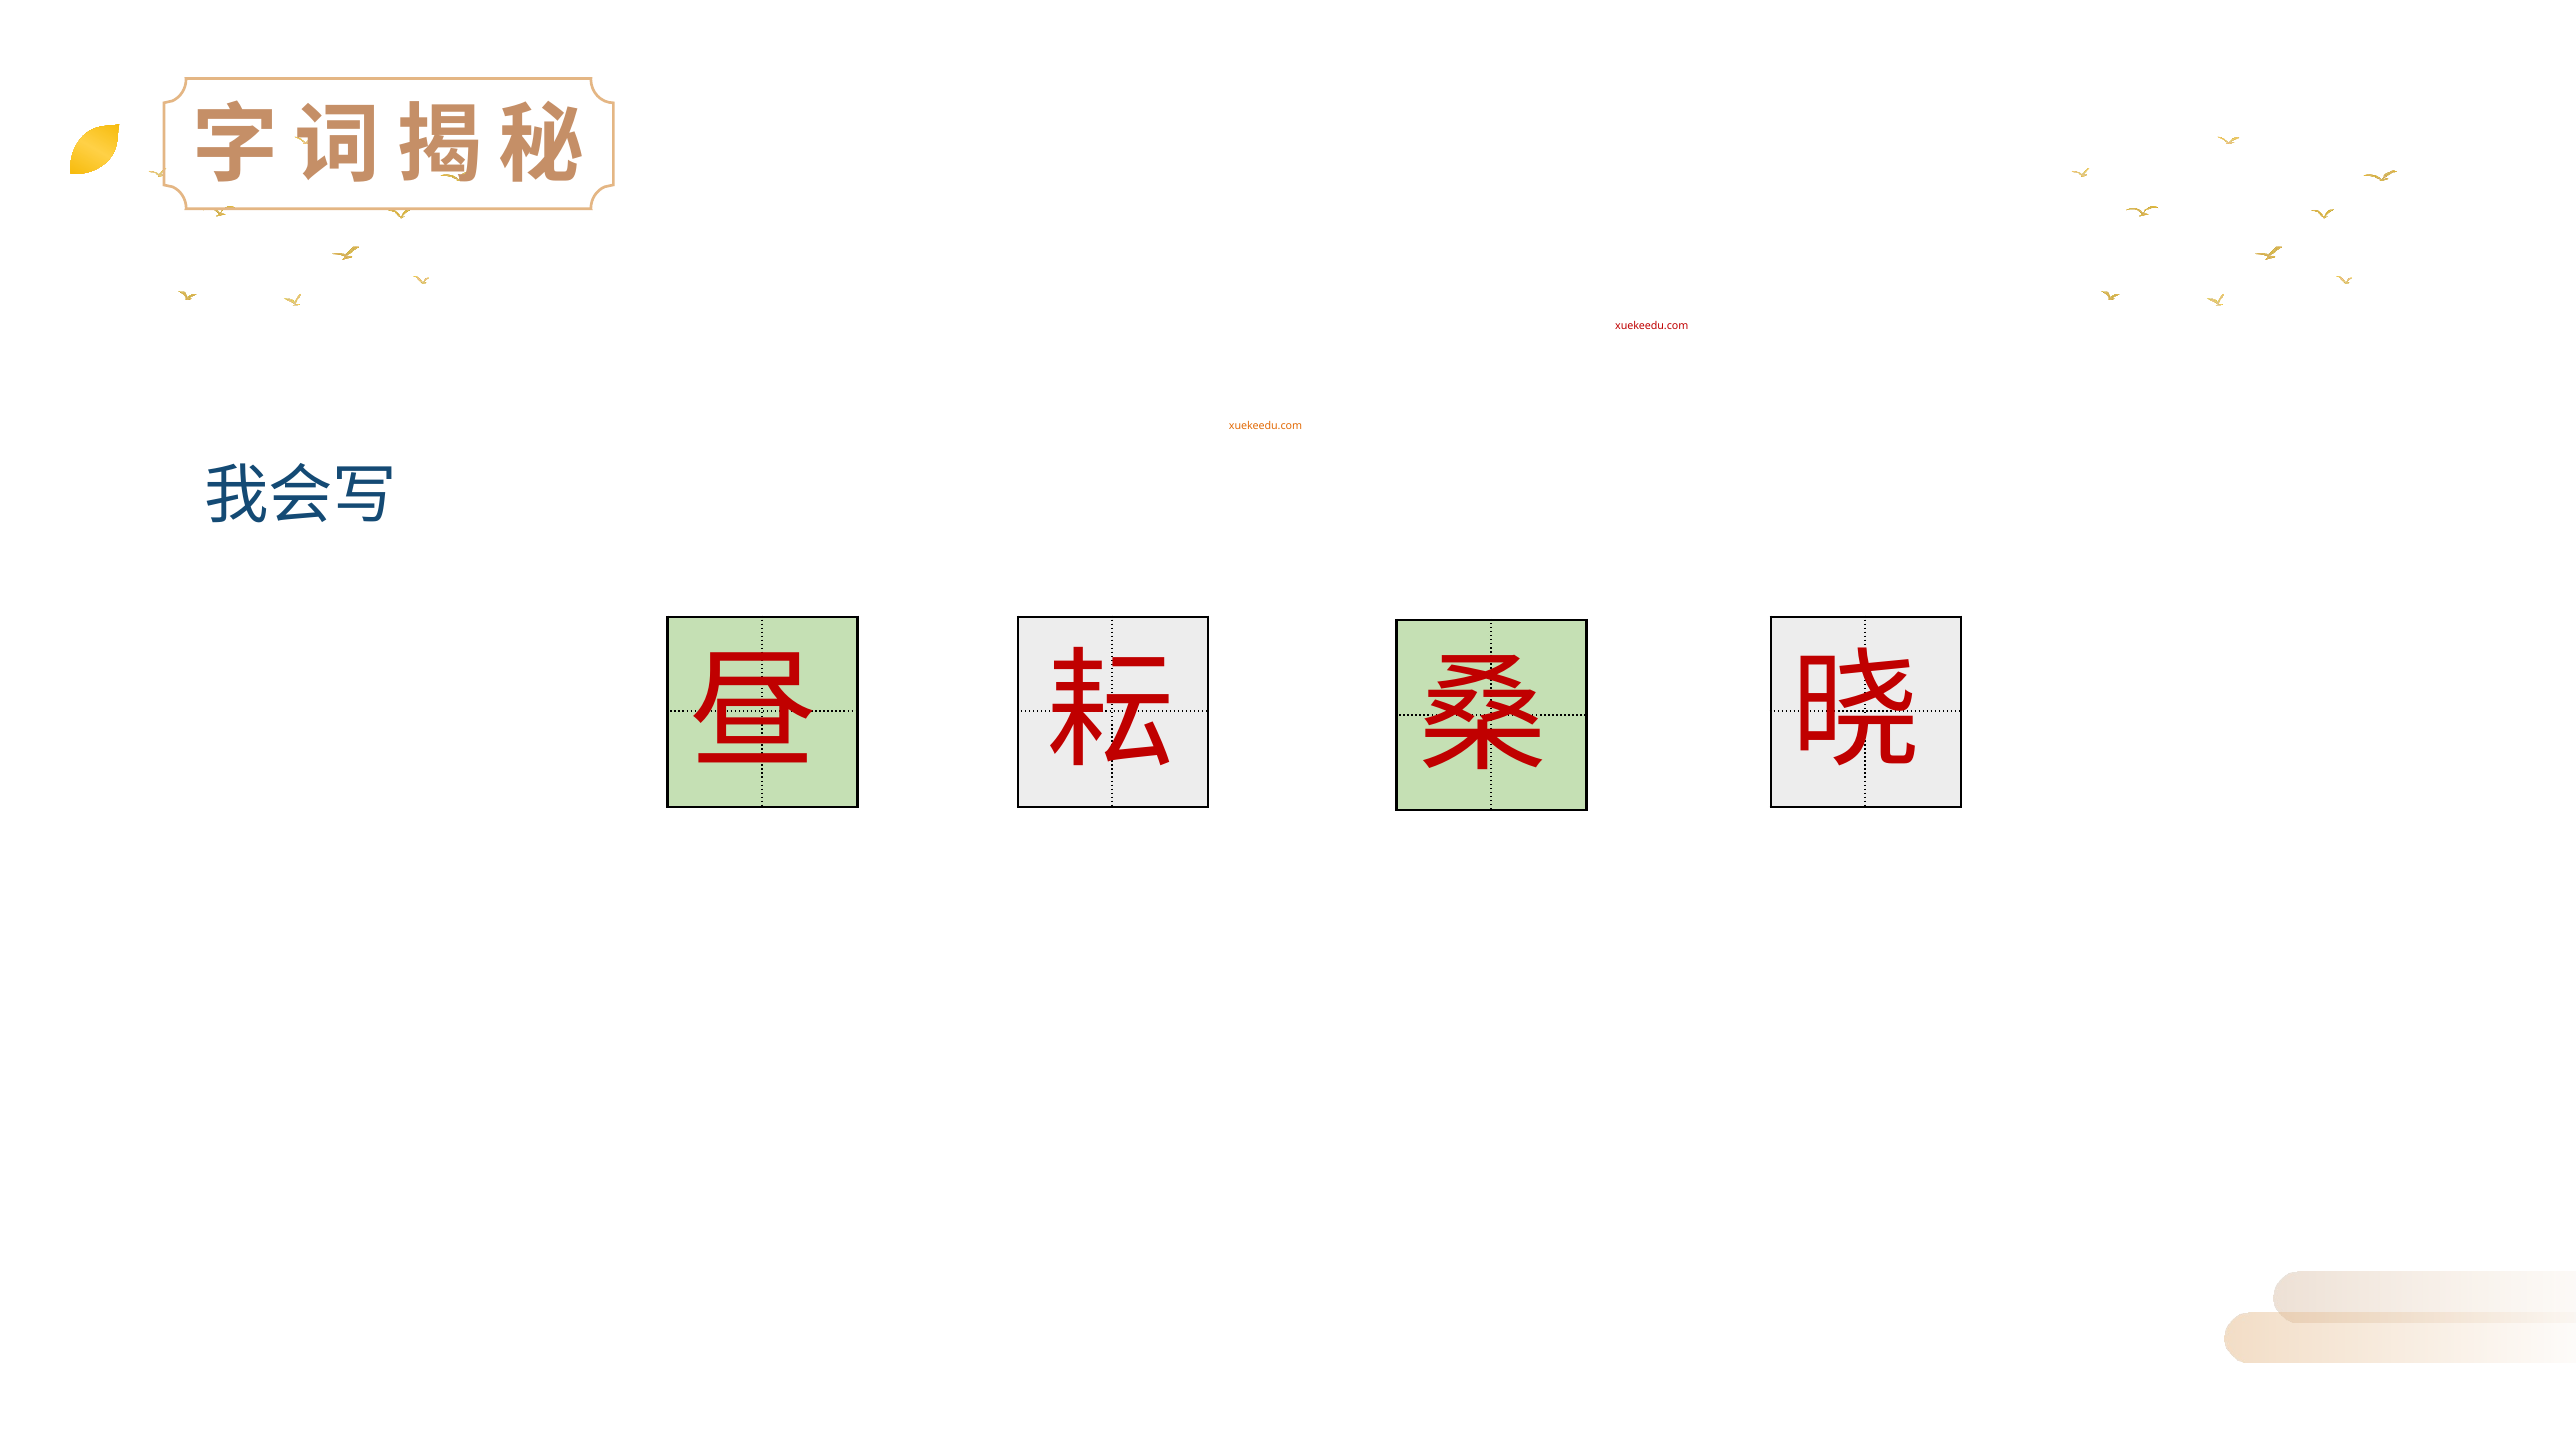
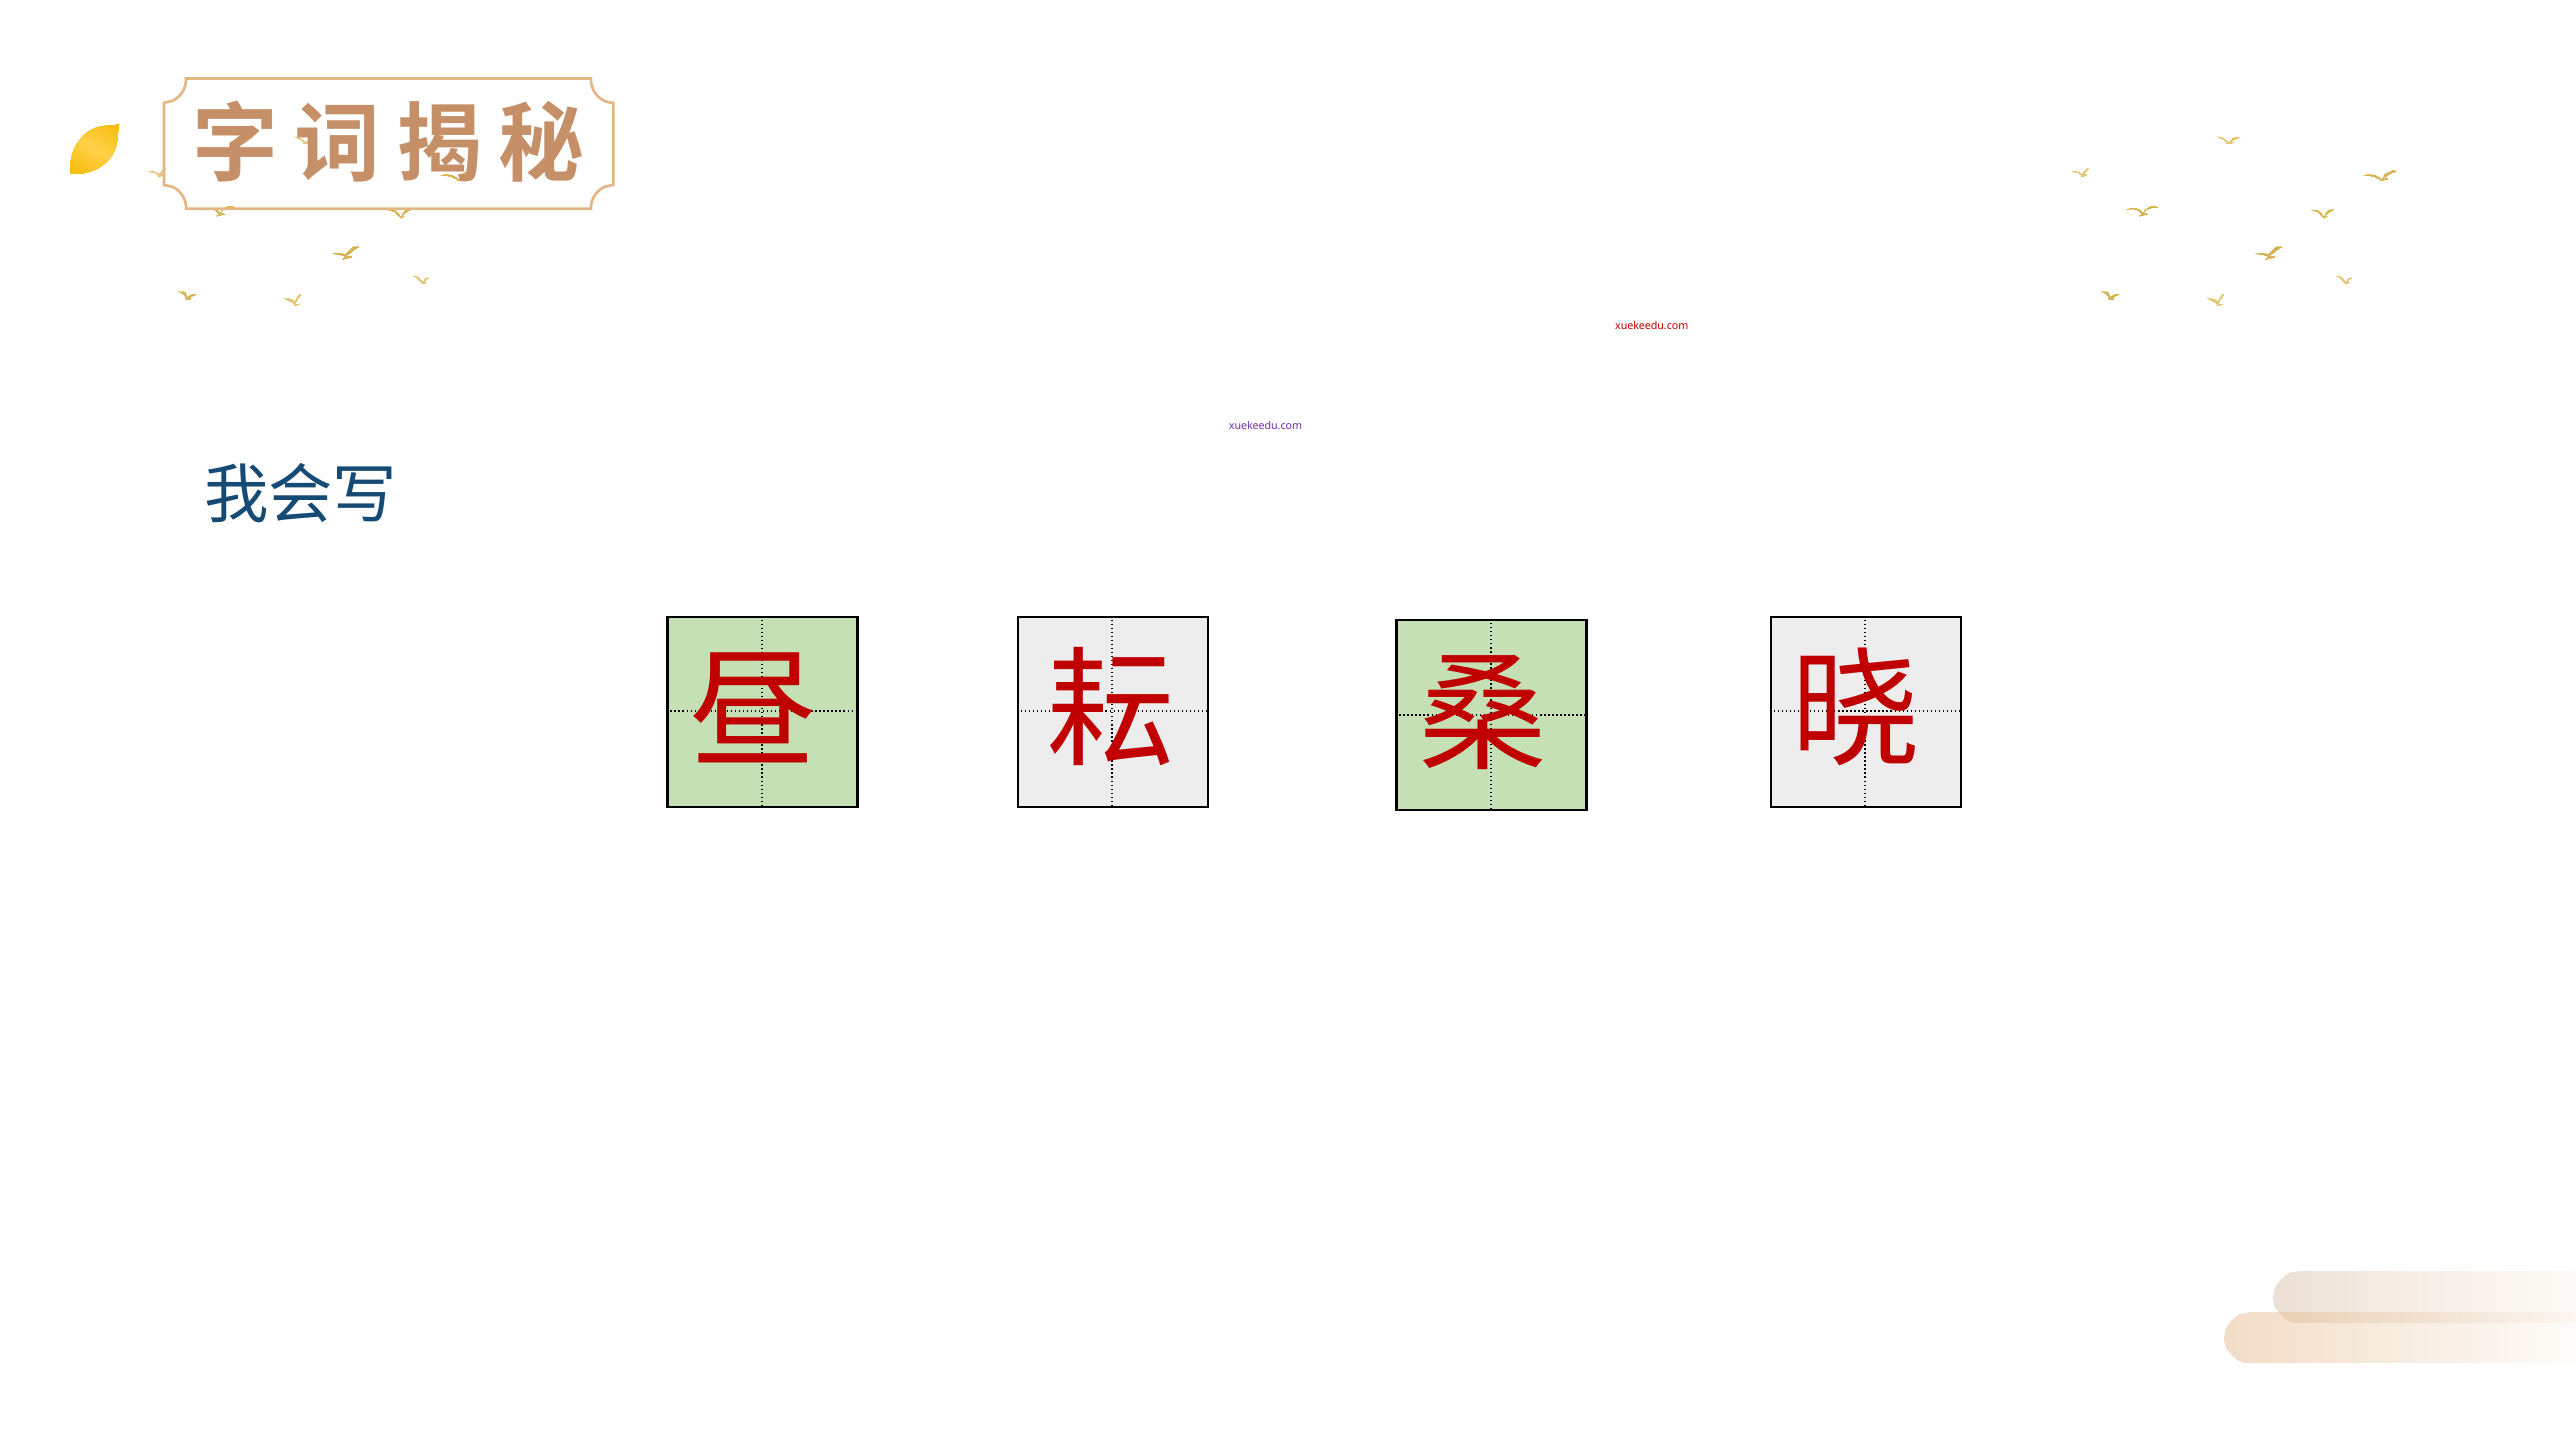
xuekeedu.com at (1266, 426) colour: orange -> purple
